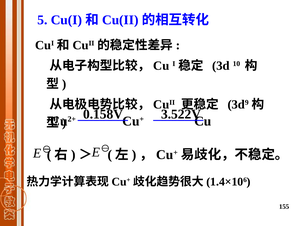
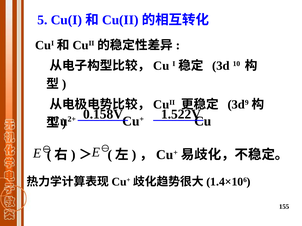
3.522V: 3.522V -> 1.522V
